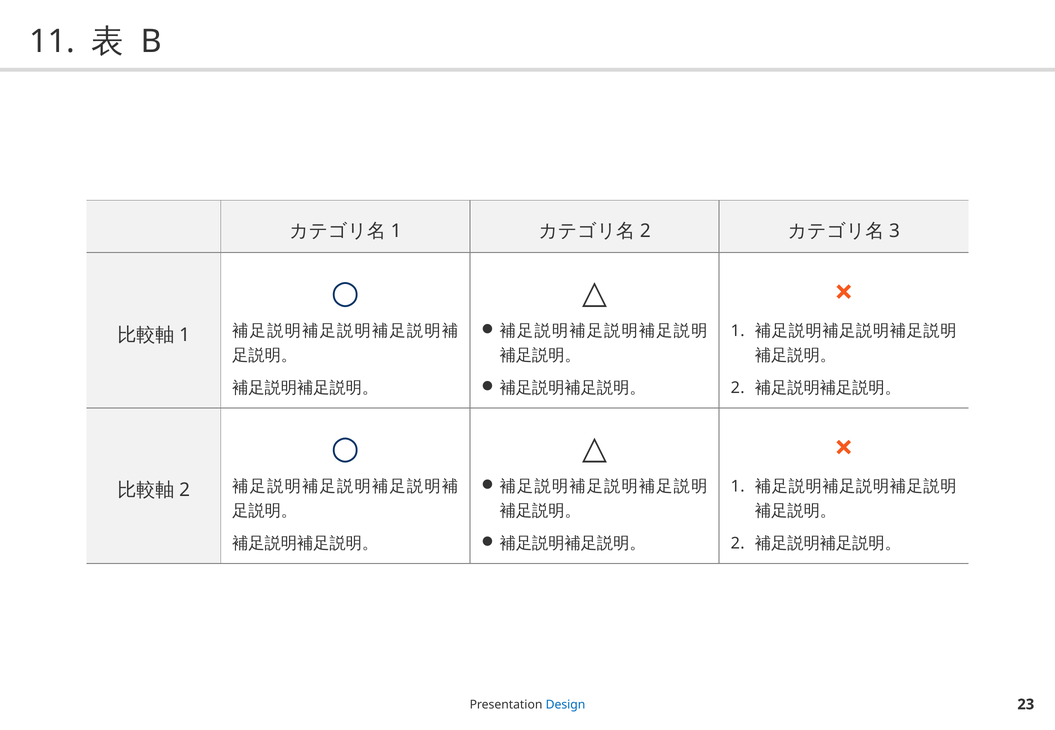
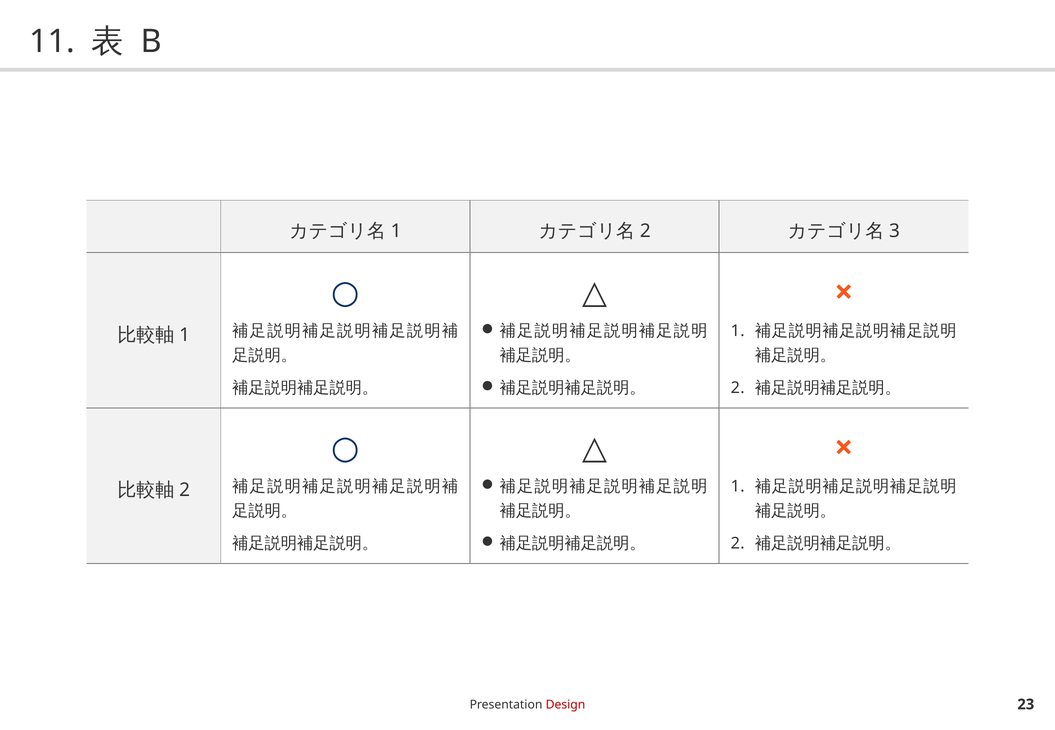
Design colour: blue -> red
